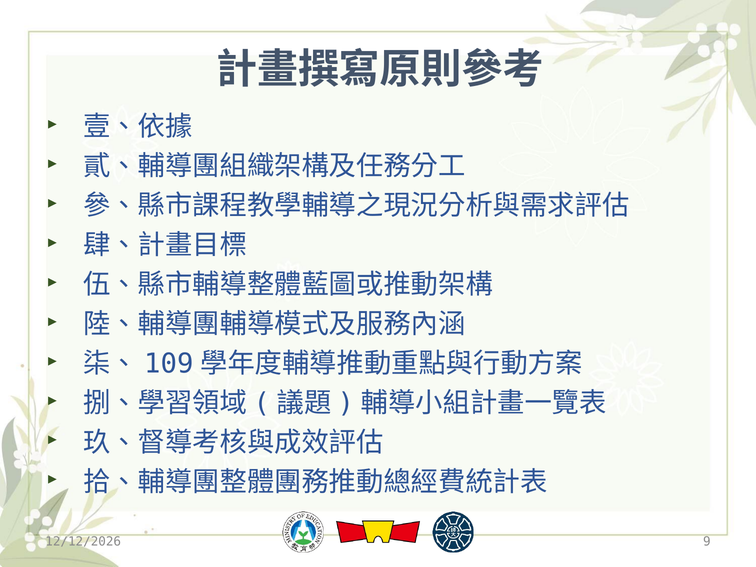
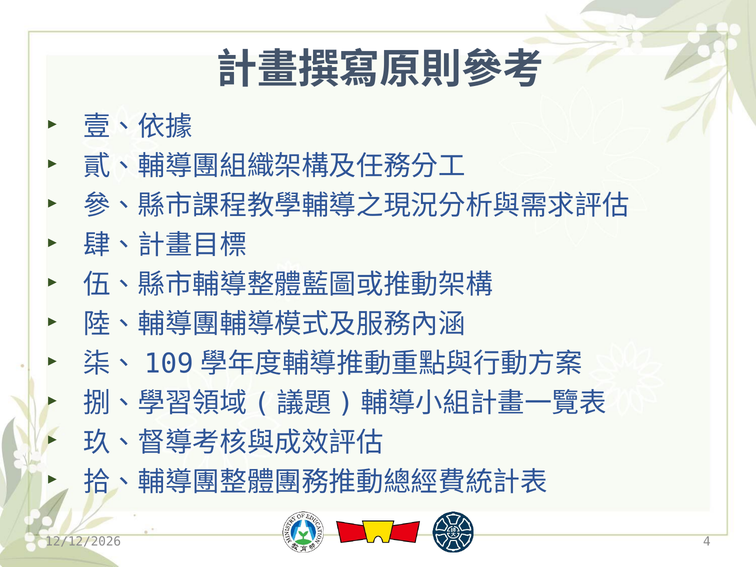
9: 9 -> 4
